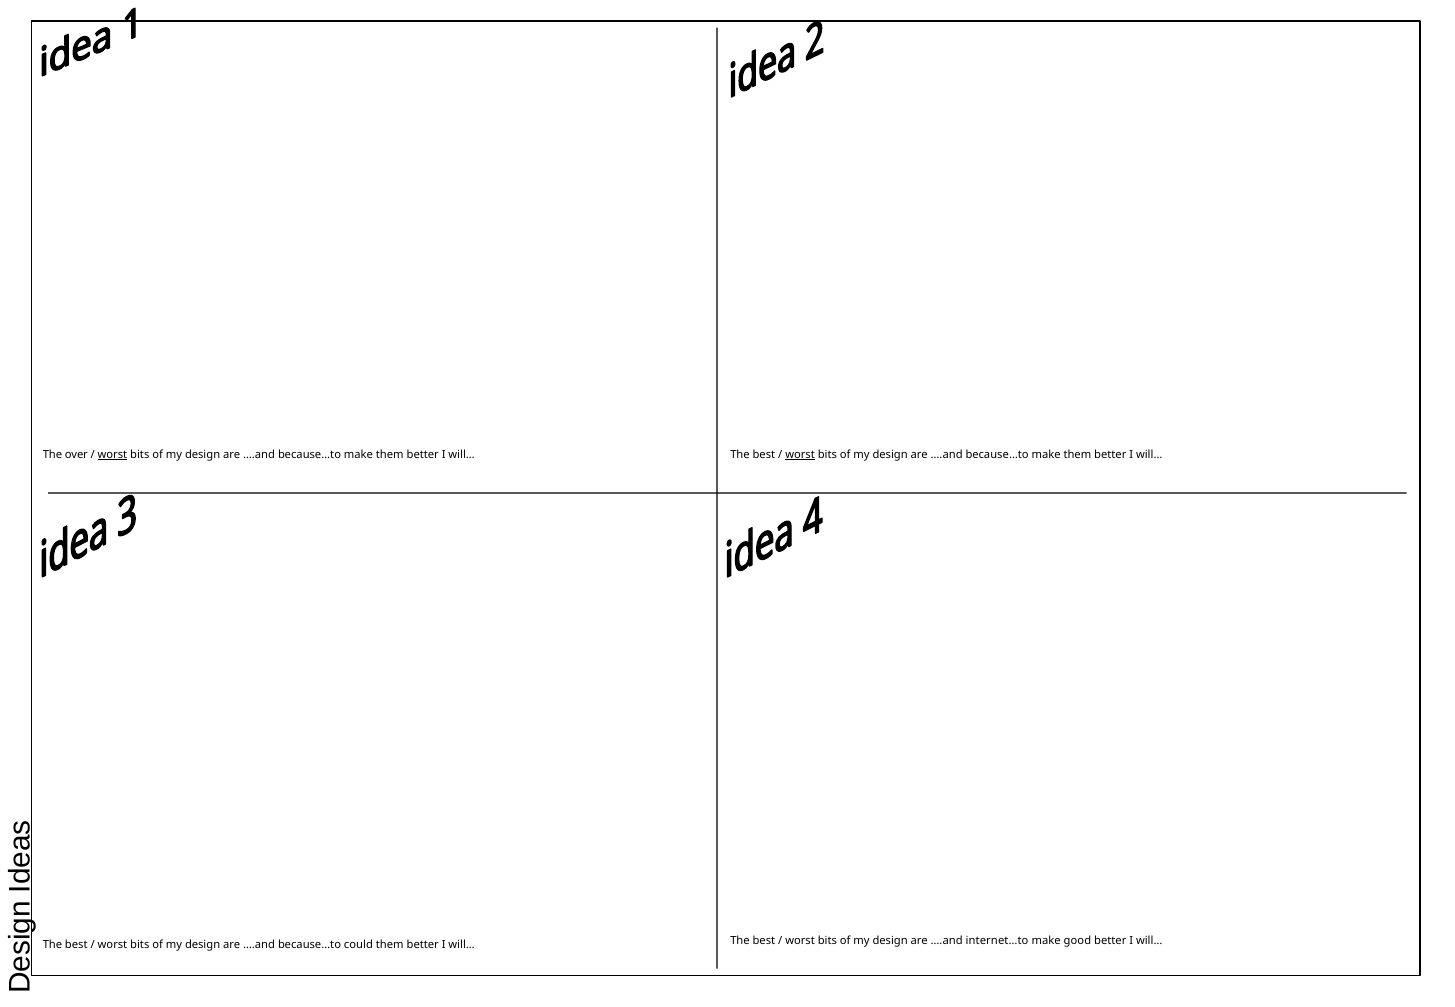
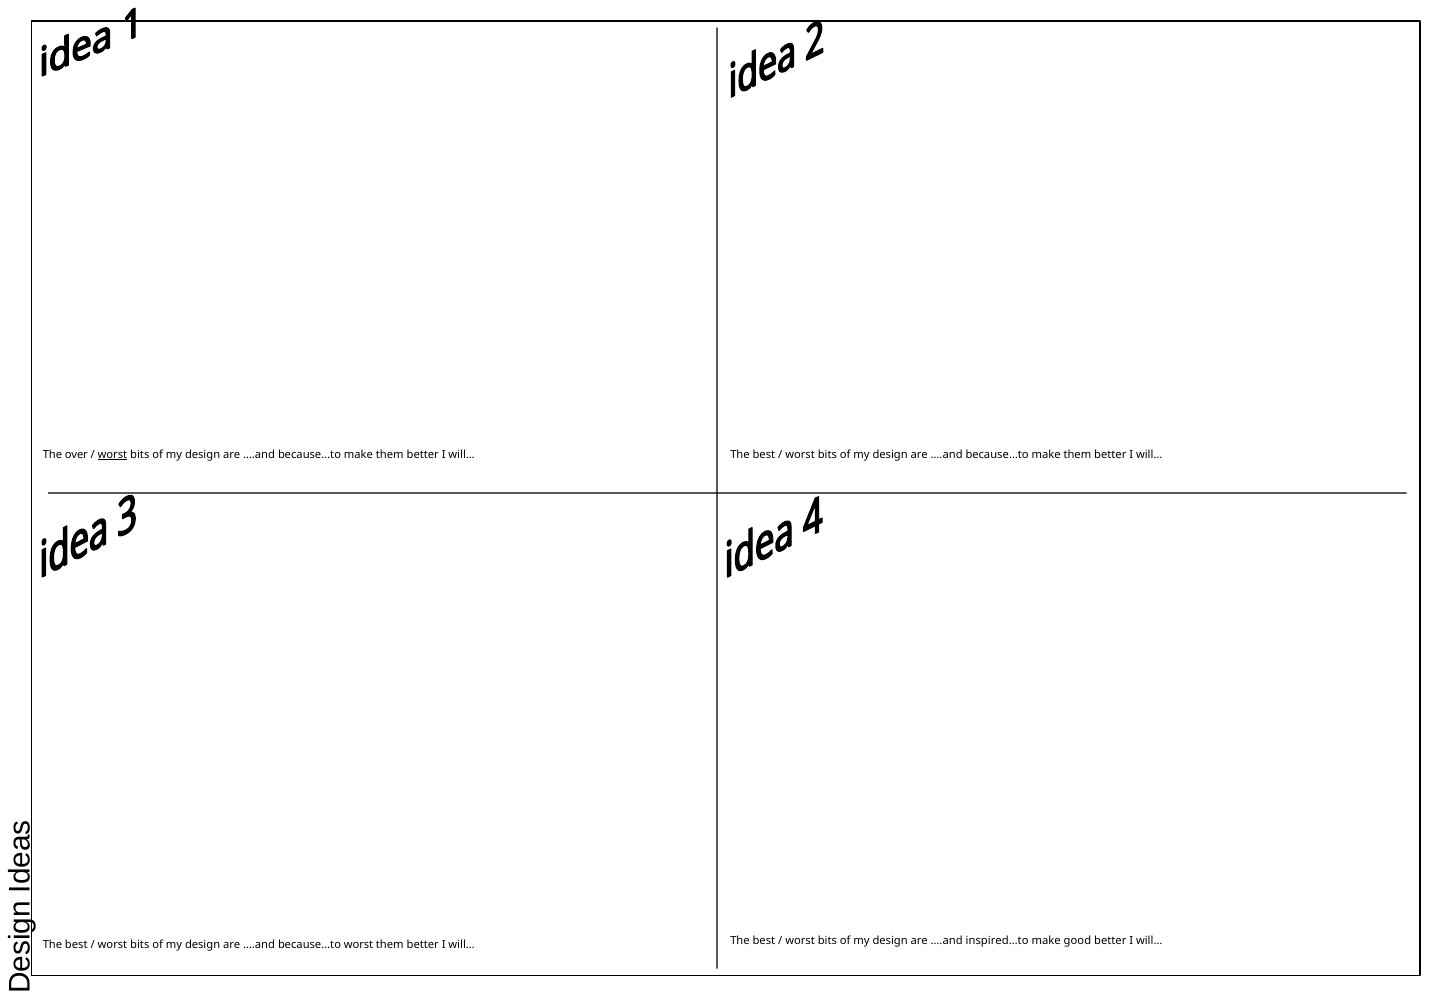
worst at (800, 455) underline: present -> none
internet…to: internet…to -> inspired…to
because…to could: could -> worst
